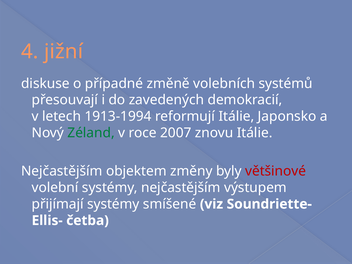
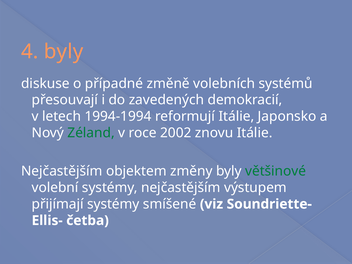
4 jižní: jižní -> byly
1913-1994: 1913-1994 -> 1994-1994
2007: 2007 -> 2002
většinové colour: red -> green
